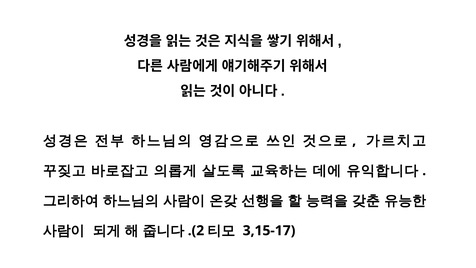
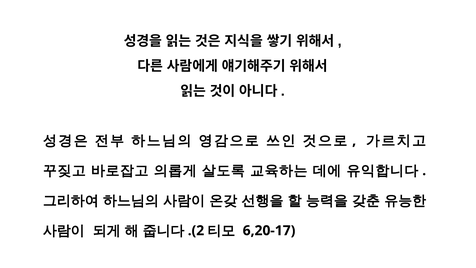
3,15-17: 3,15-17 -> 6,20-17
